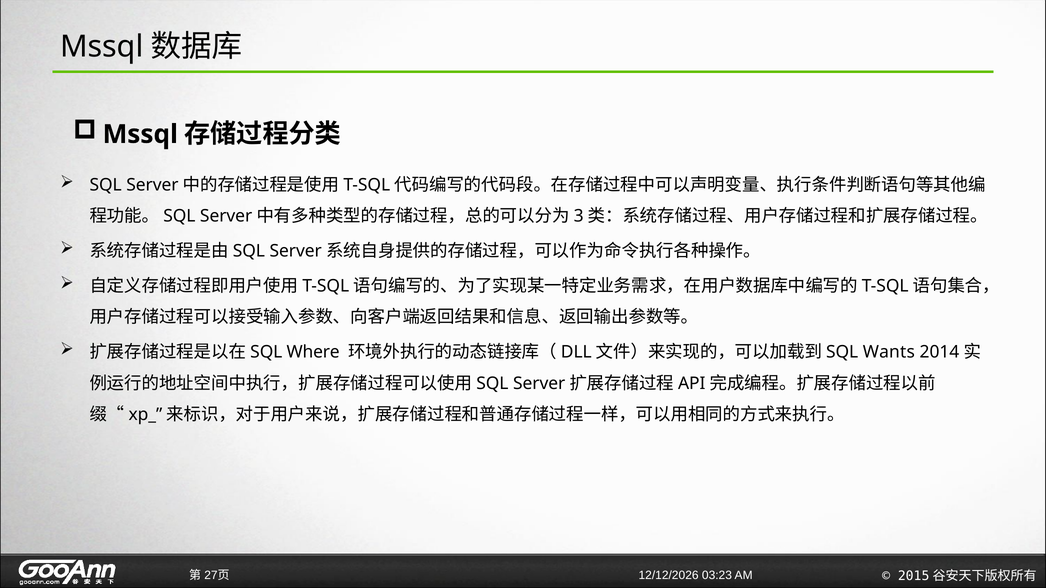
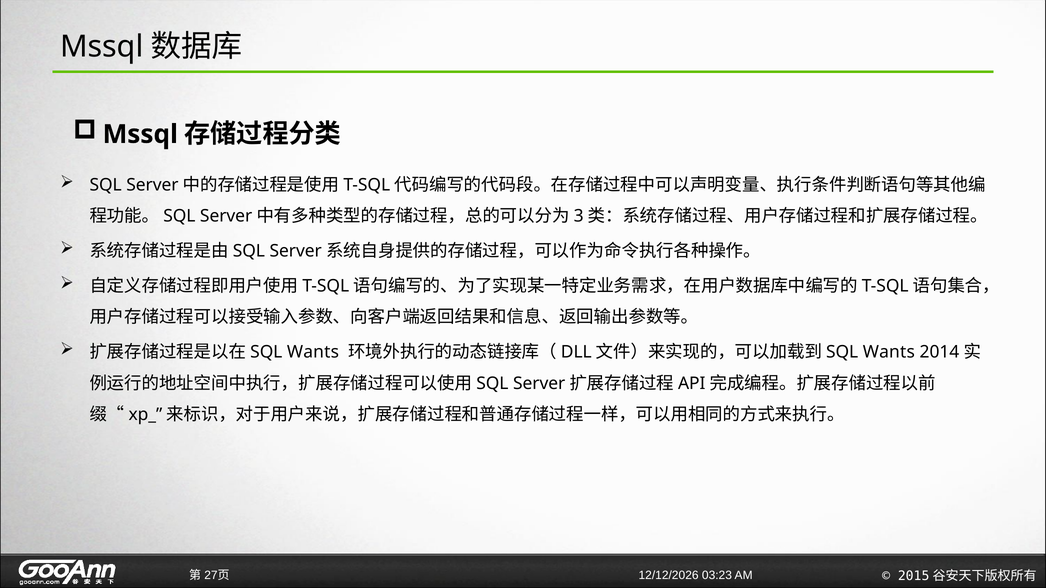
Where at (313, 352): Where -> Wants
